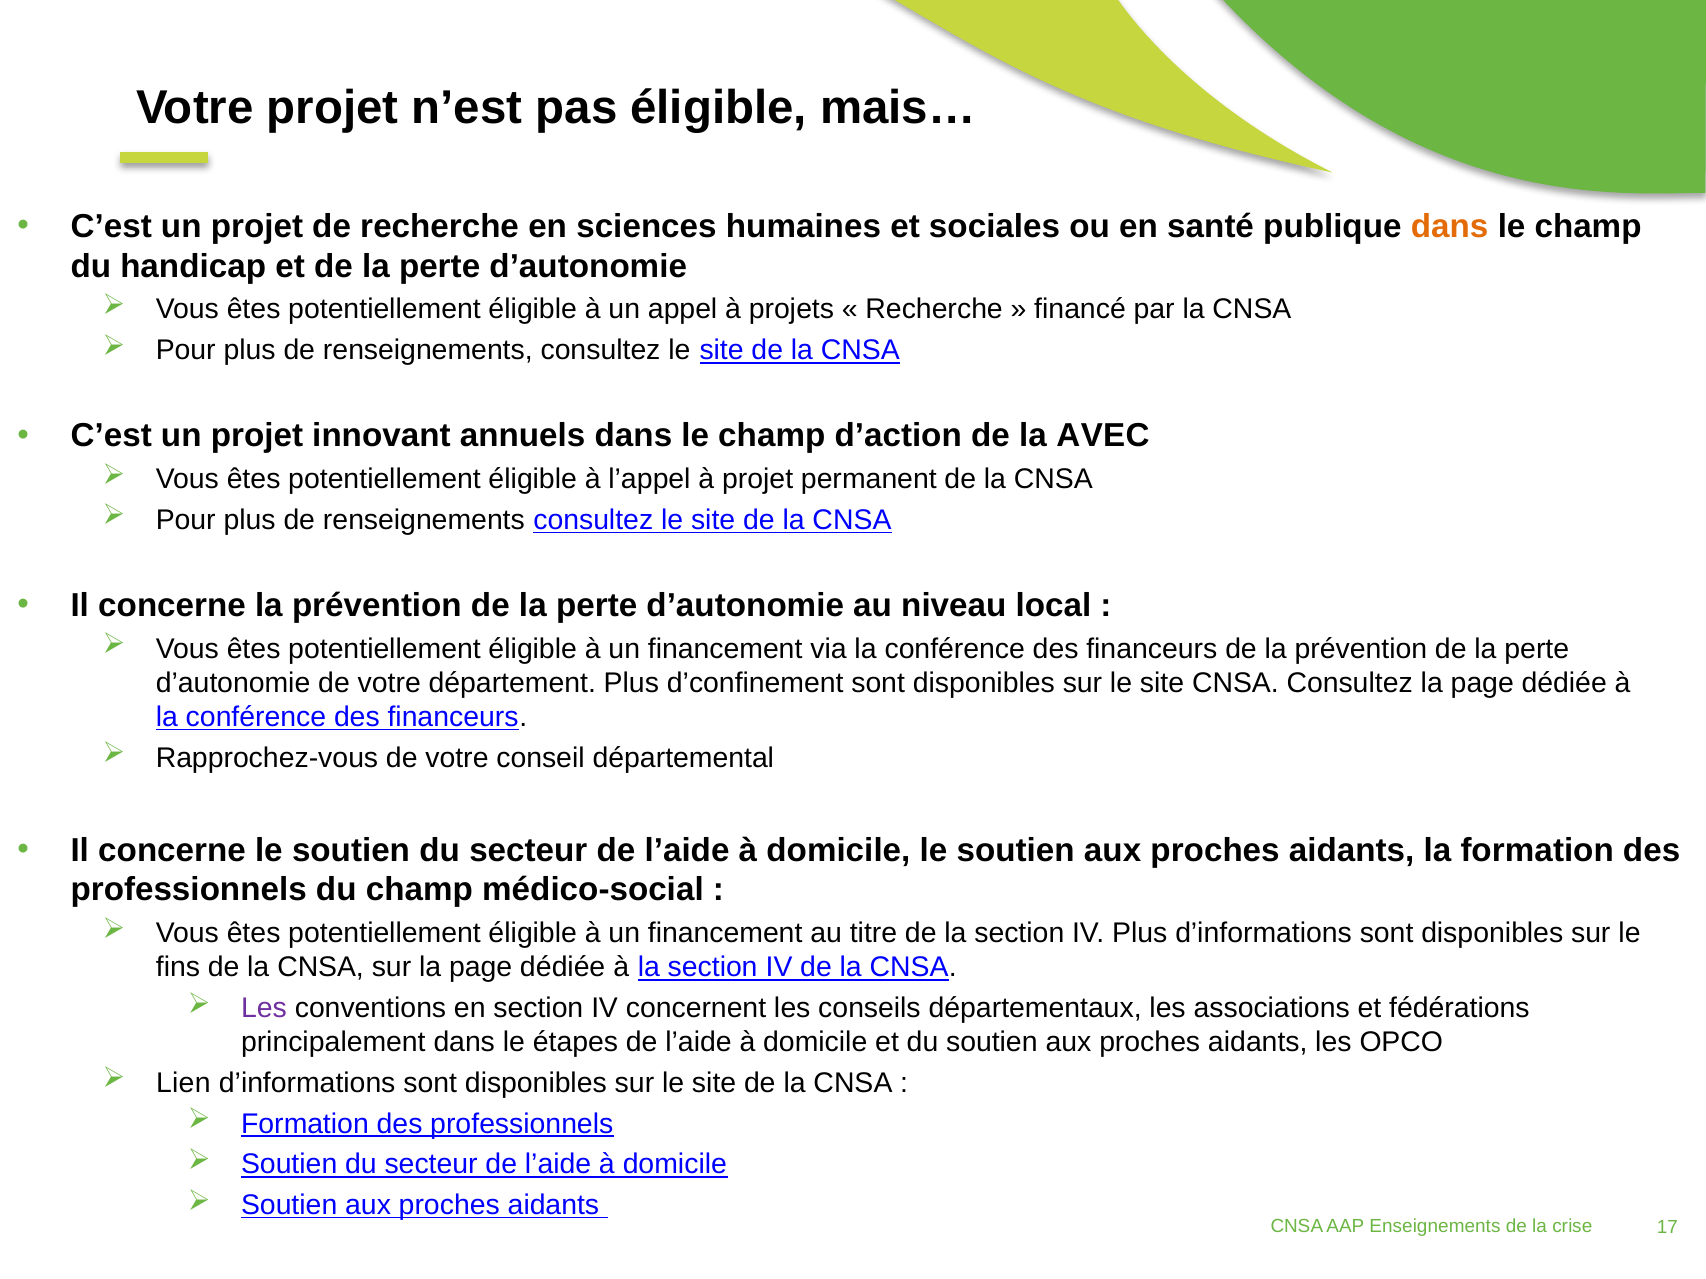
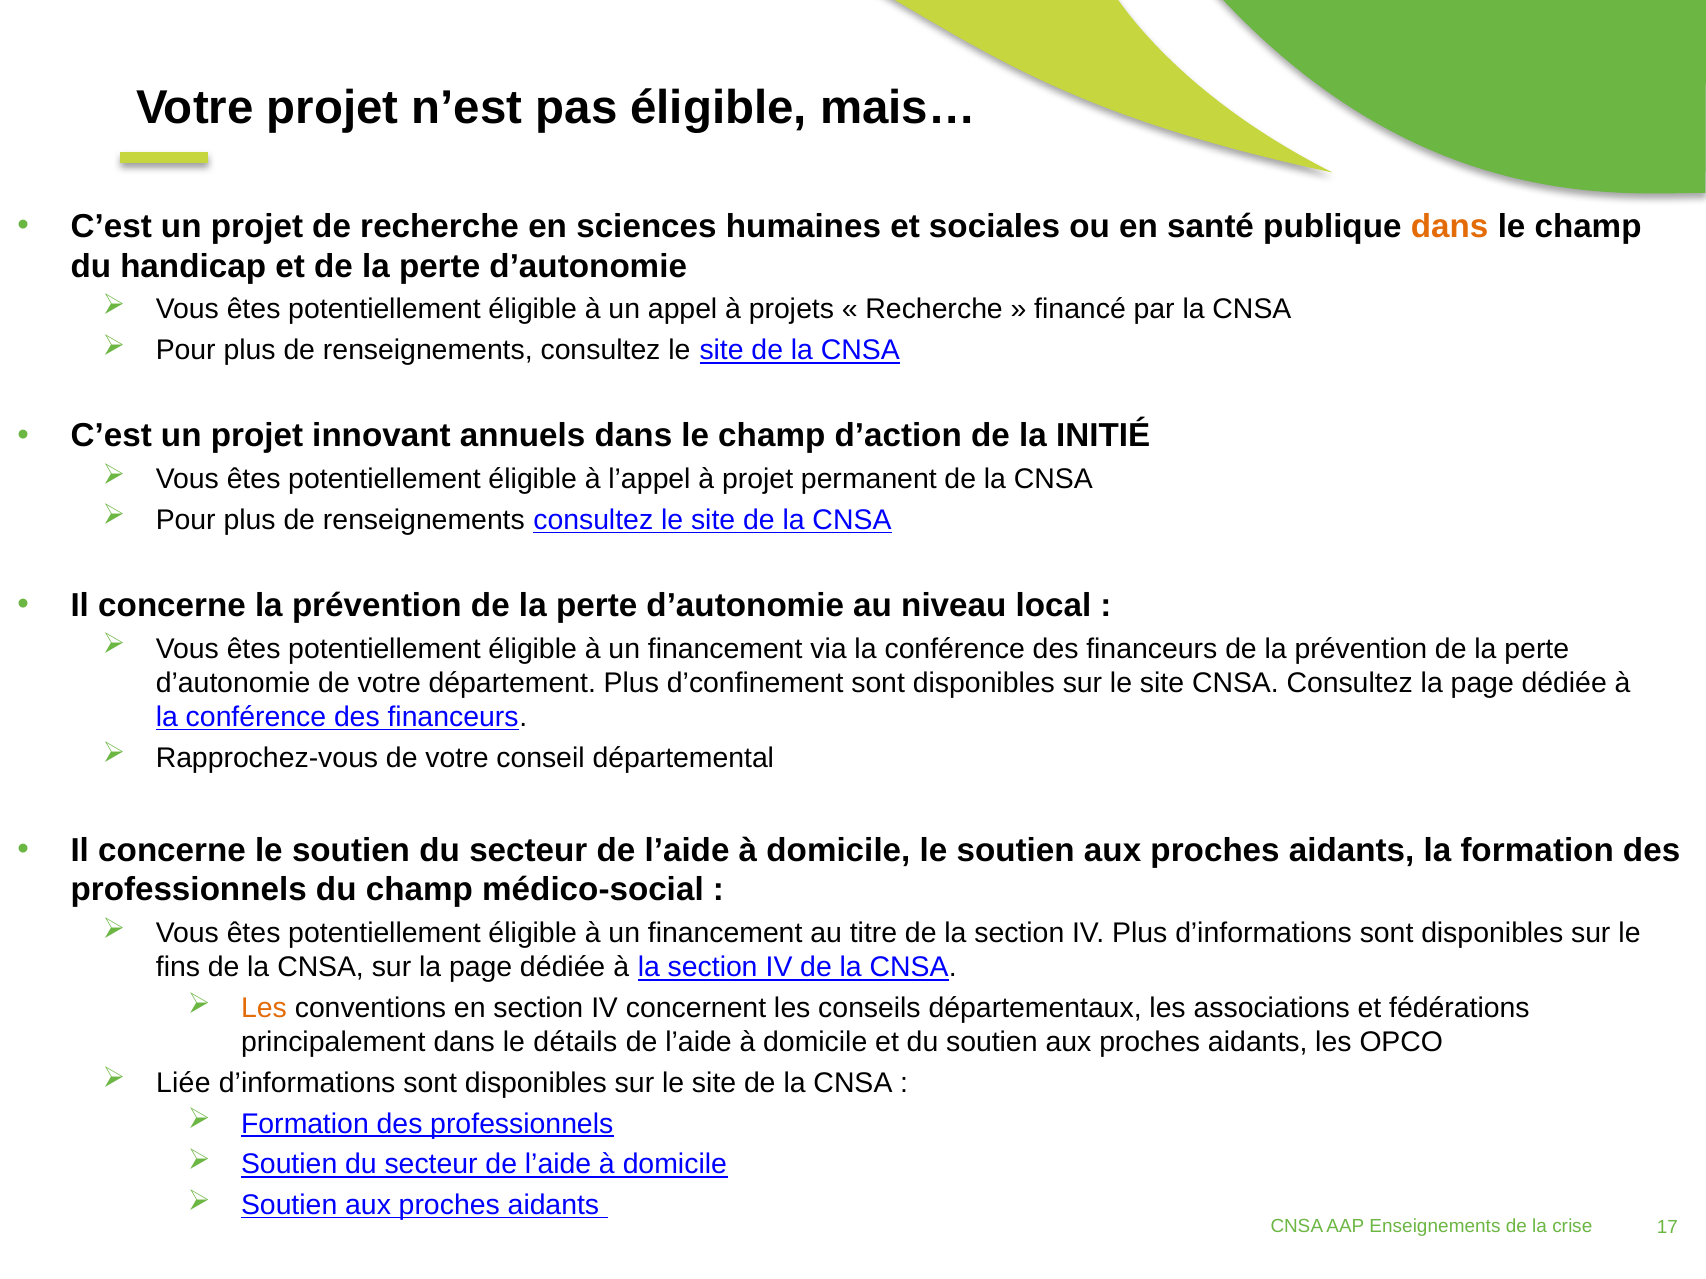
AVEC: AVEC -> INITIÉ
Les at (264, 1009) colour: purple -> orange
étapes: étapes -> détails
Lien: Lien -> Liée
